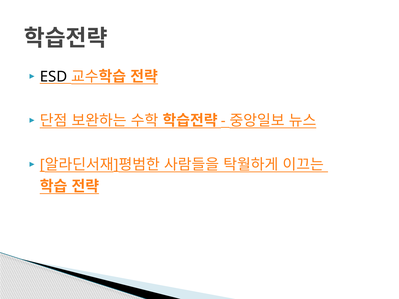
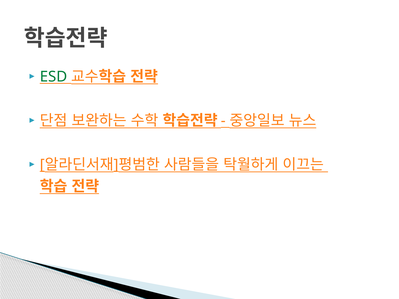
ESD colour: black -> green
